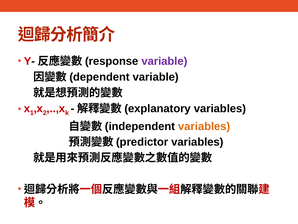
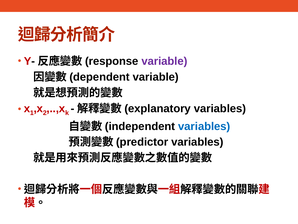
variables at (204, 126) colour: orange -> blue
